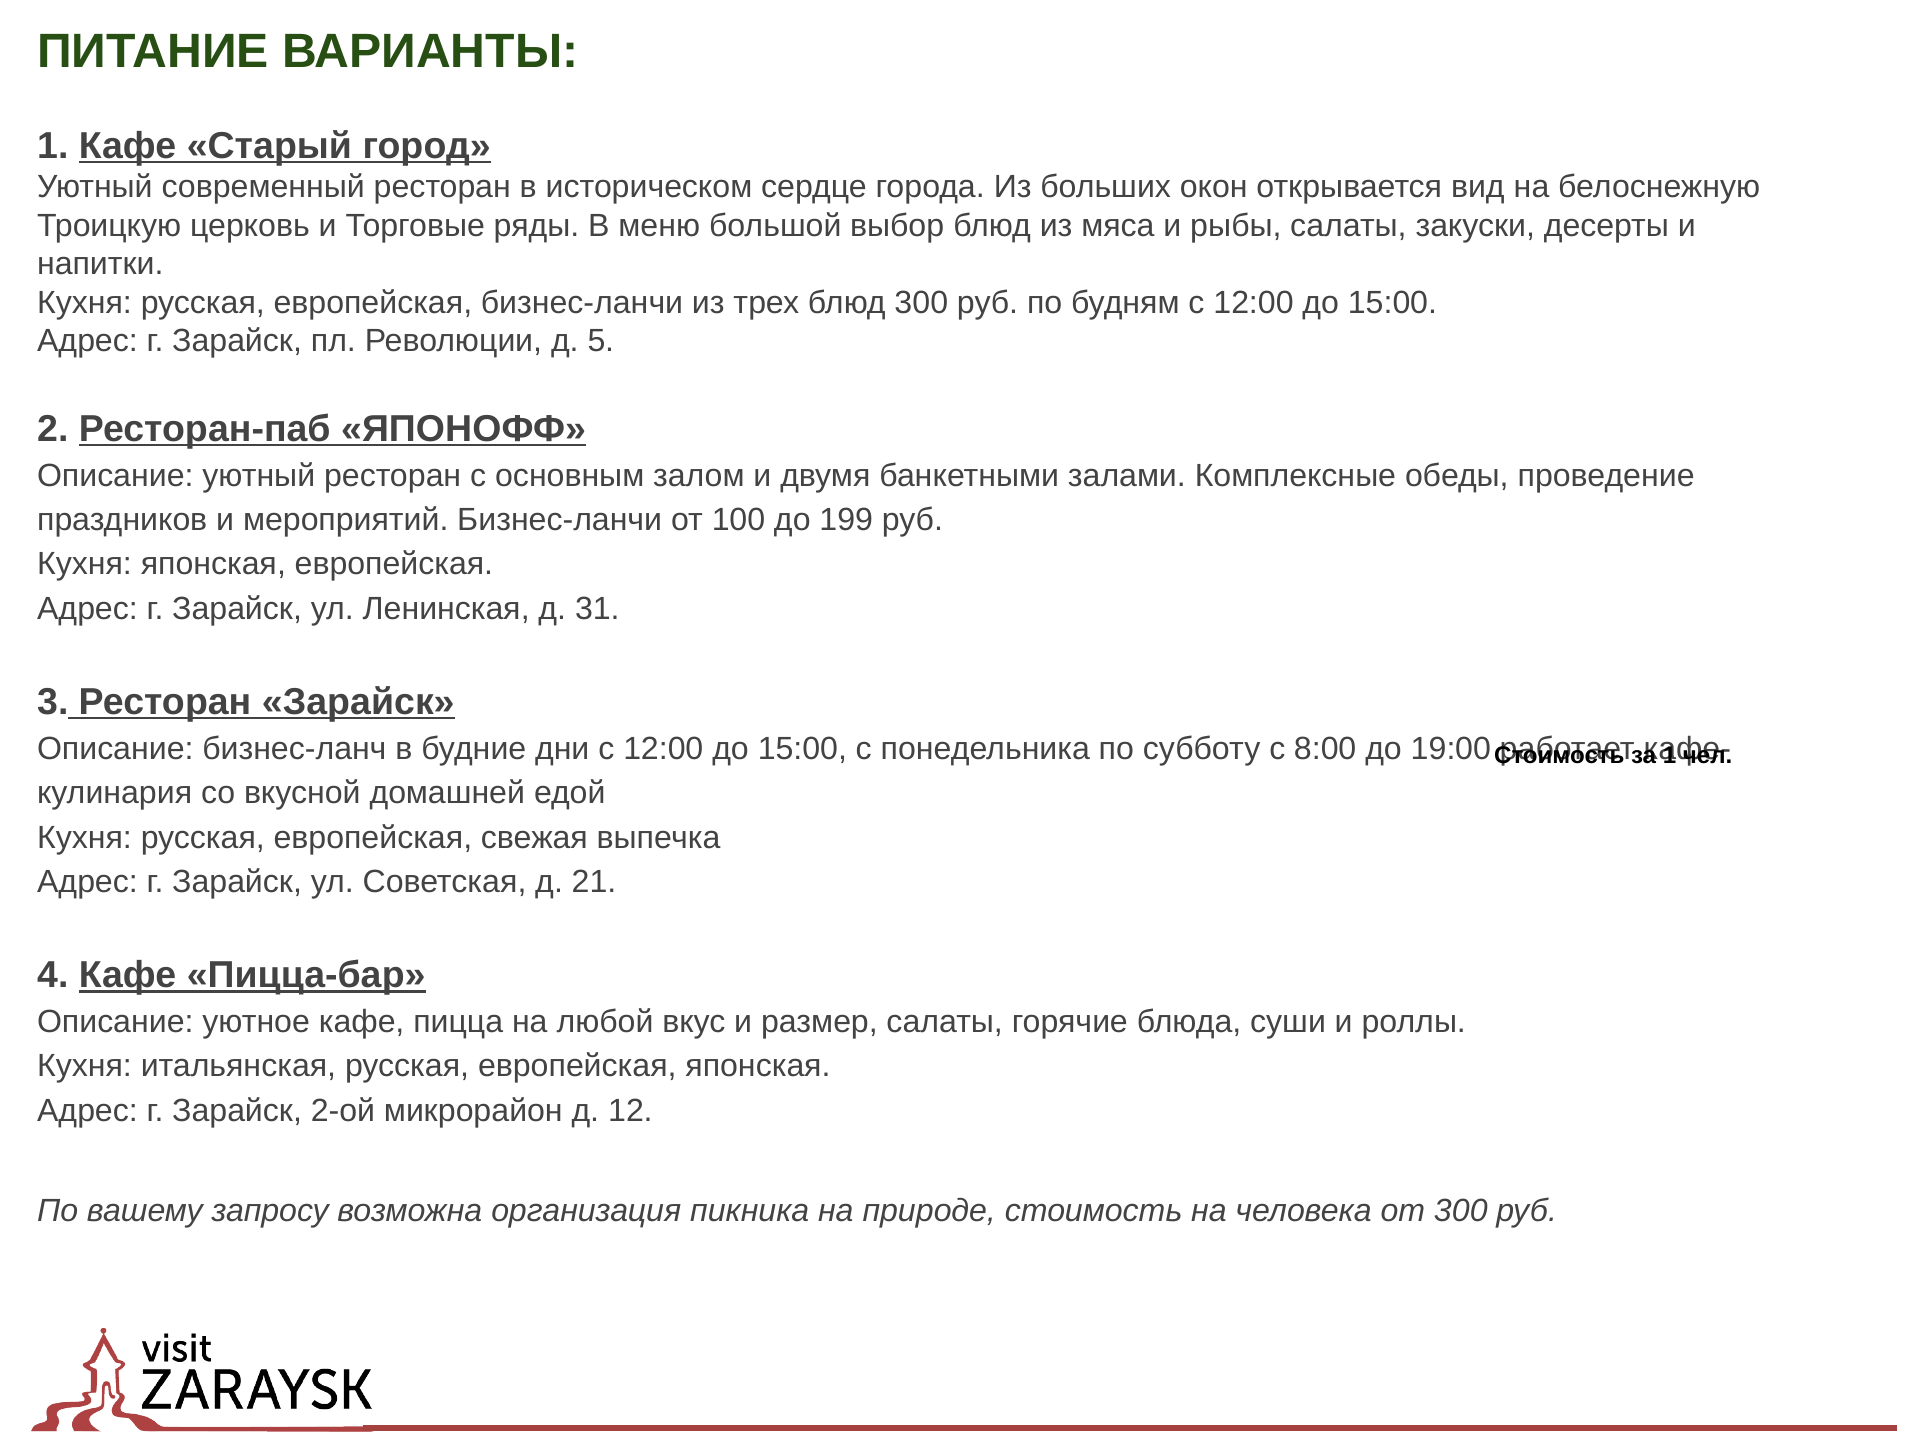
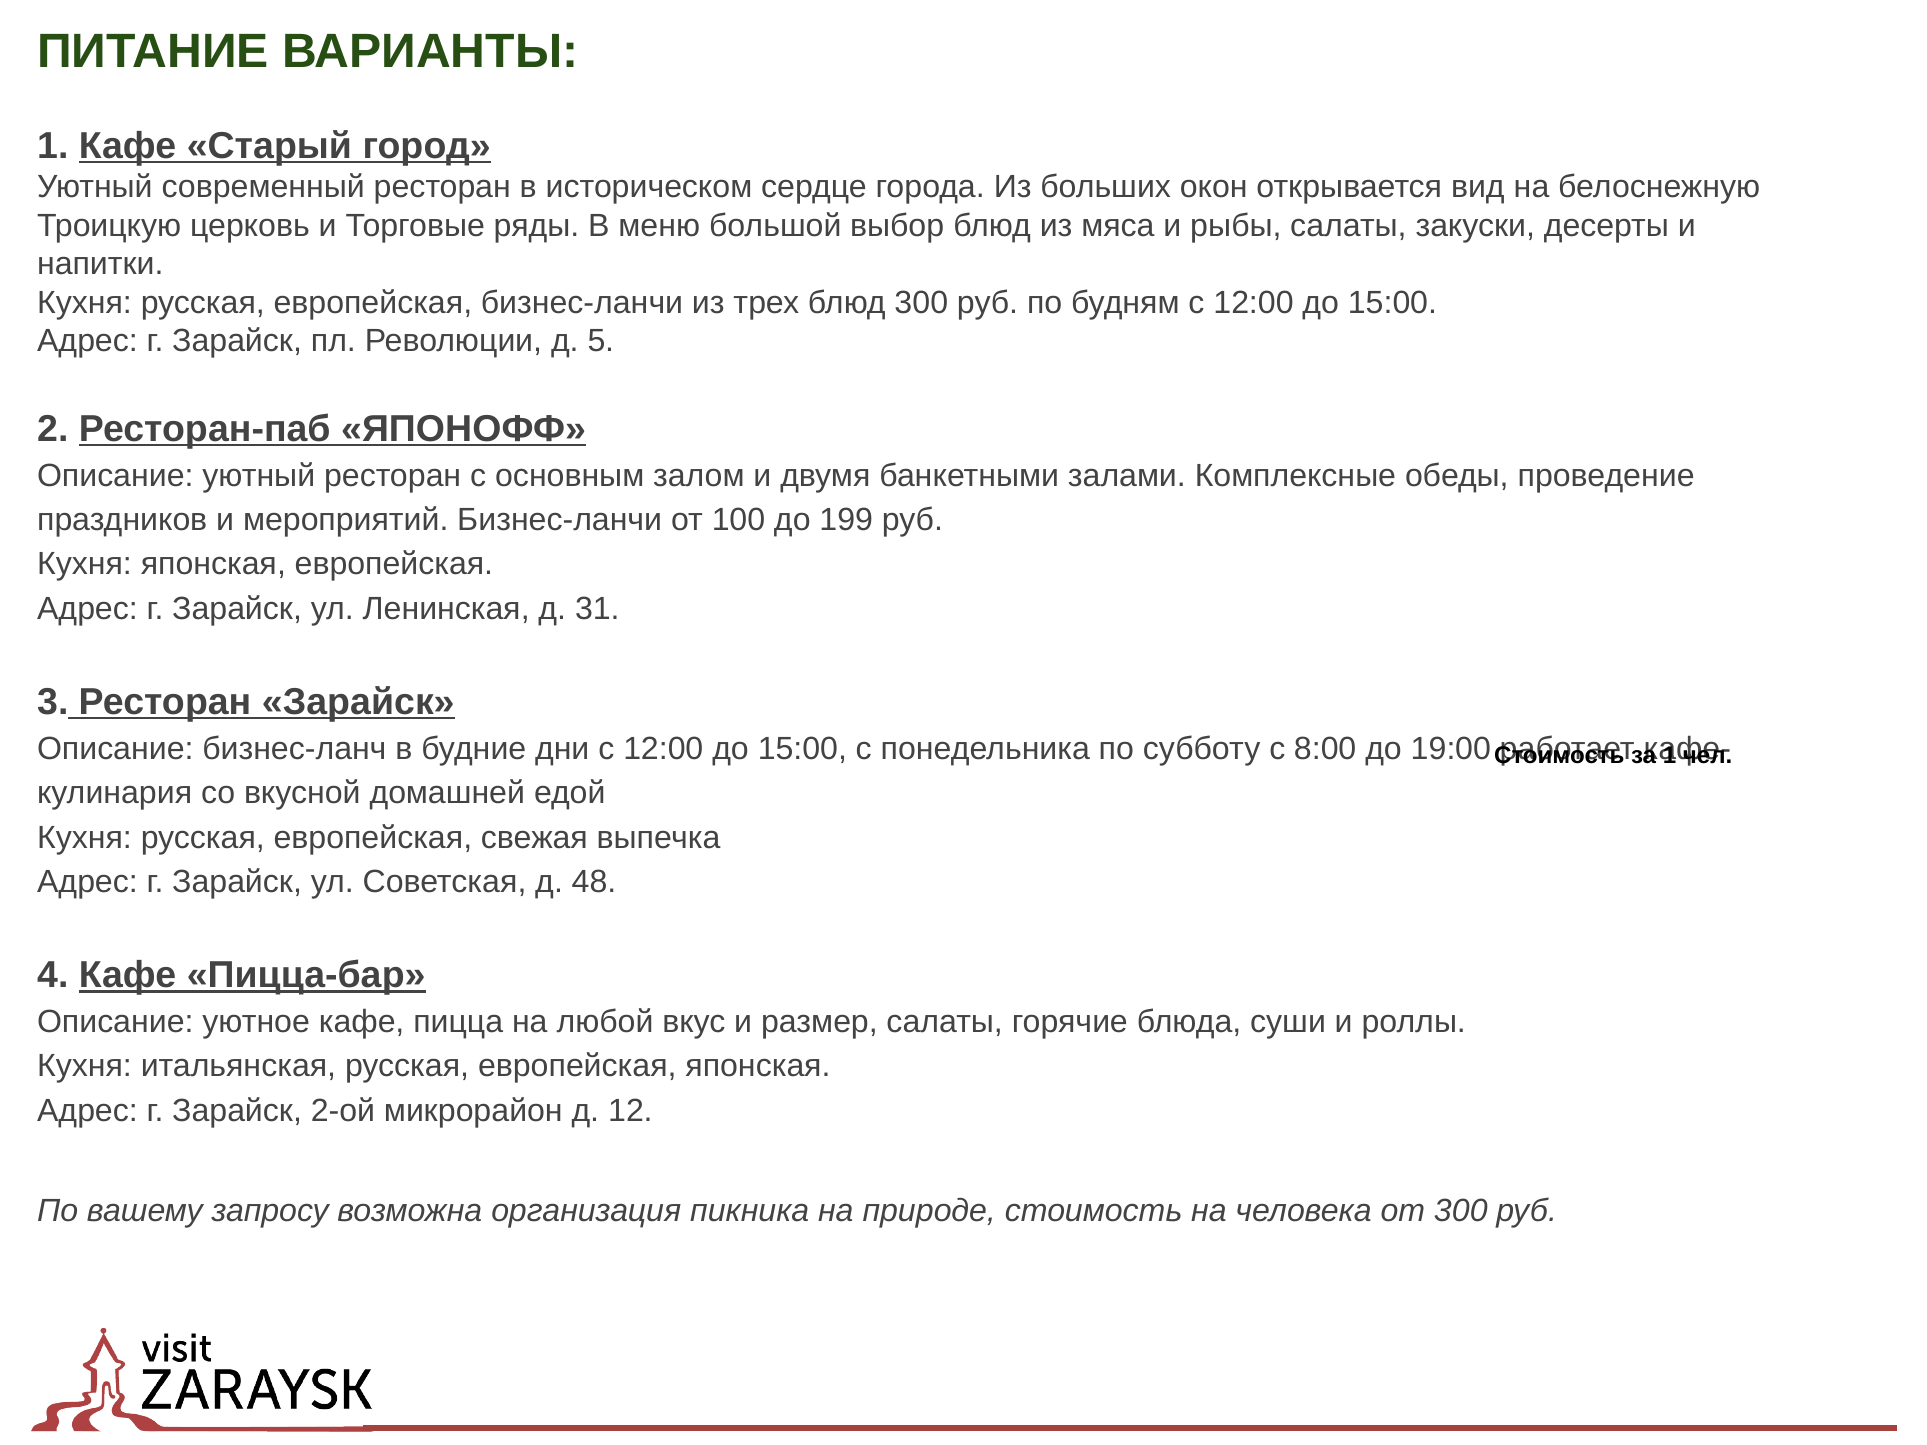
21: 21 -> 48
